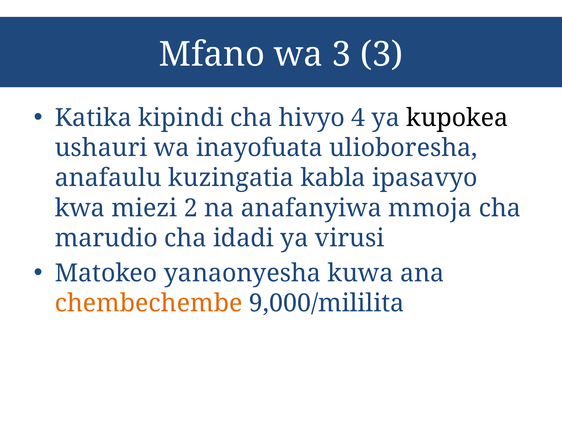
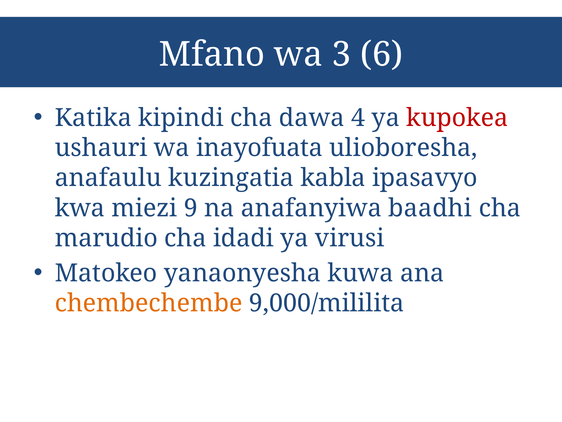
3 3: 3 -> 6
hivyo: hivyo -> dawa
kupokea colour: black -> red
2: 2 -> 9
mmoja: mmoja -> baadhi
